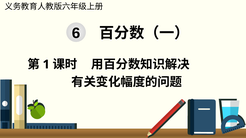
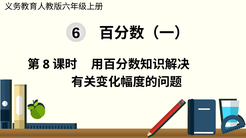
1: 1 -> 8
